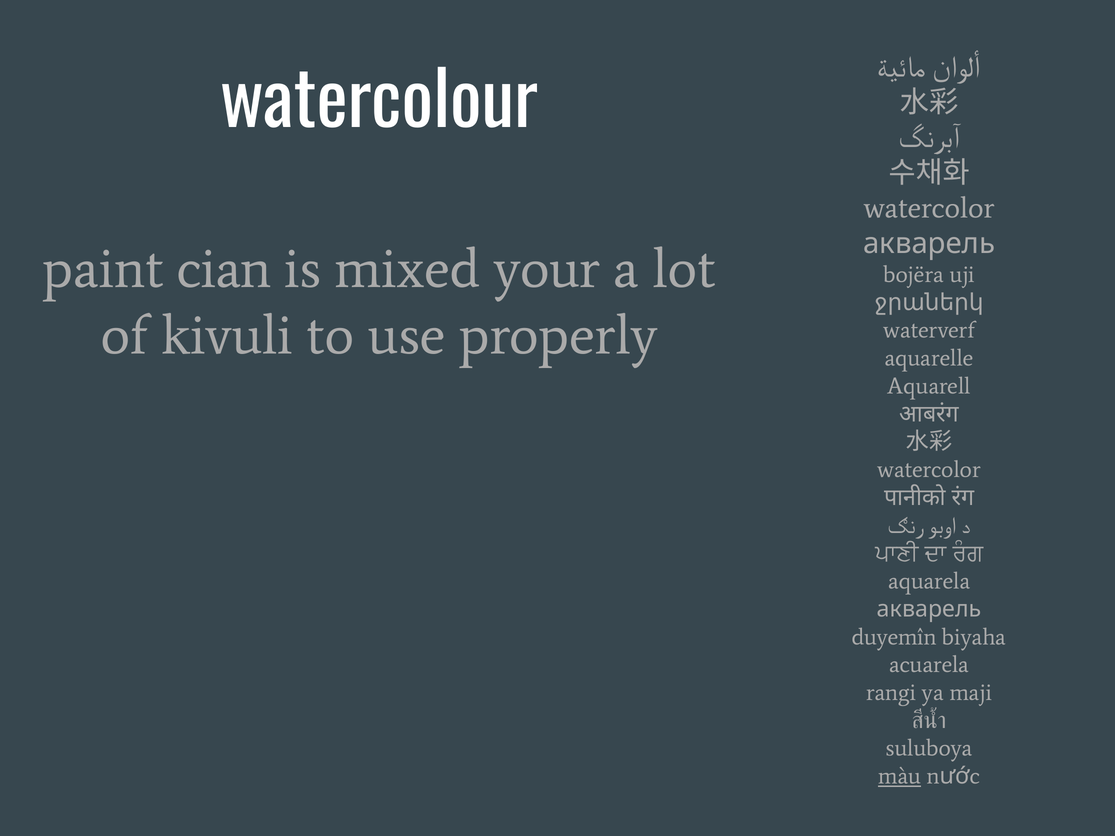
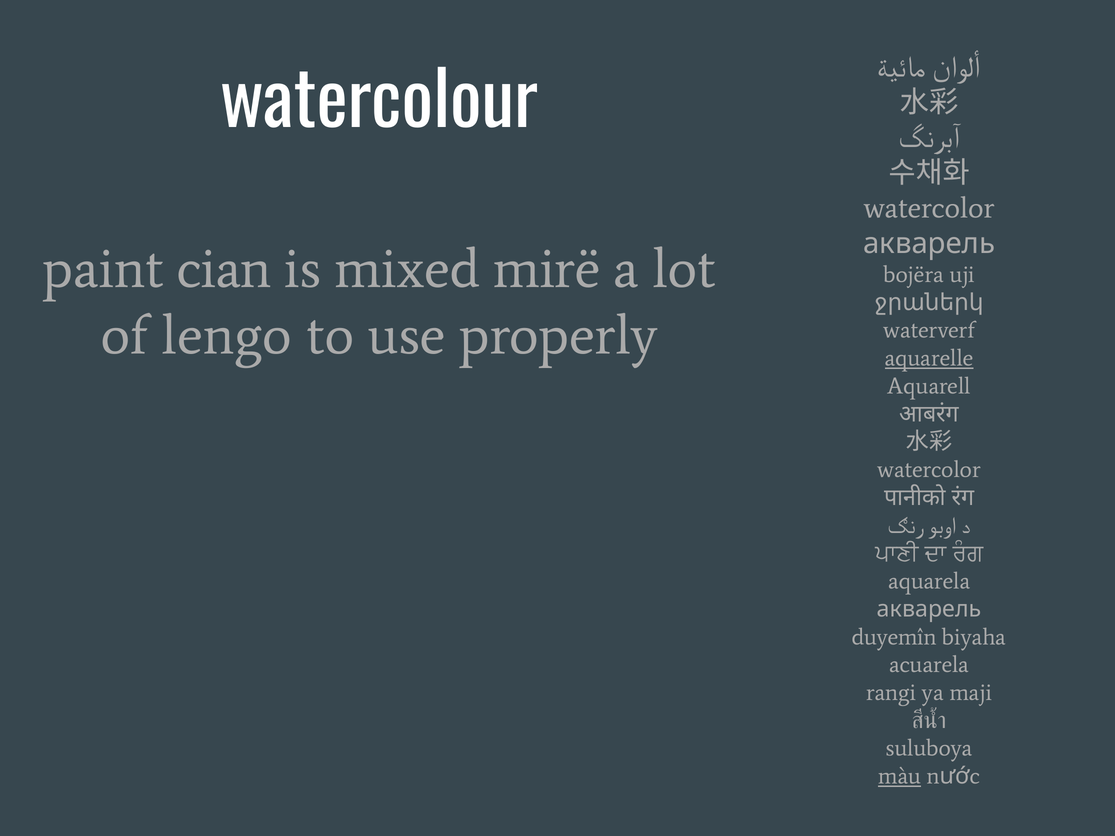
your: your -> mirë
kivuli: kivuli -> lengo
aquarelle underline: none -> present
